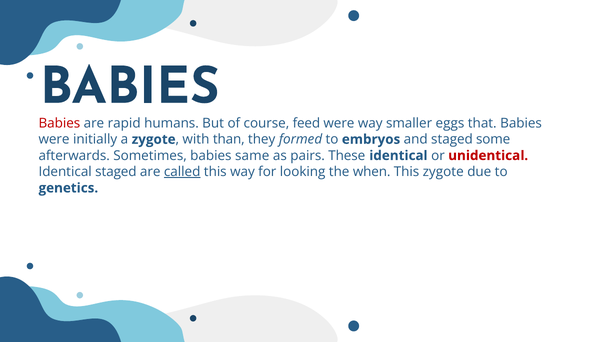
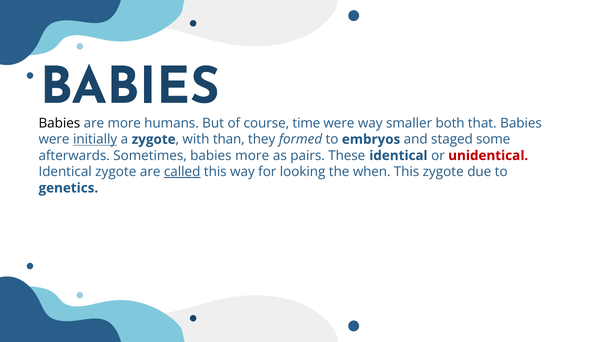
Babies at (59, 123) colour: red -> black
are rapid: rapid -> more
feed: feed -> time
eggs: eggs -> both
initially underline: none -> present
babies same: same -> more
Identical staged: staged -> zygote
